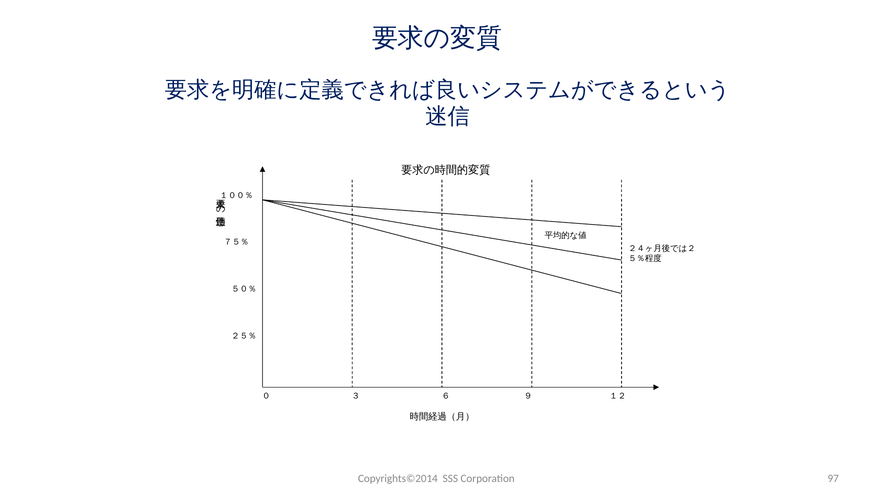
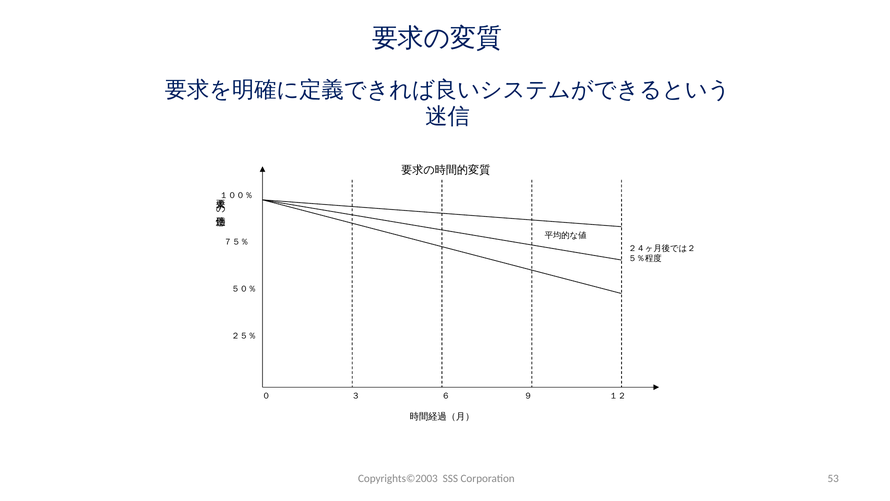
Copyrights©2014: Copyrights©2014 -> Copyrights©2003
97: 97 -> 53
